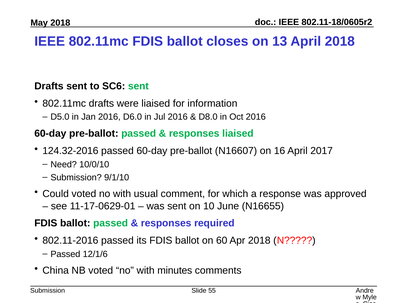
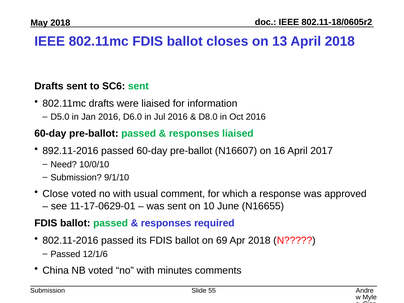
124.32-2016: 124.32-2016 -> 892.11-2016
Could: Could -> Close
60: 60 -> 69
